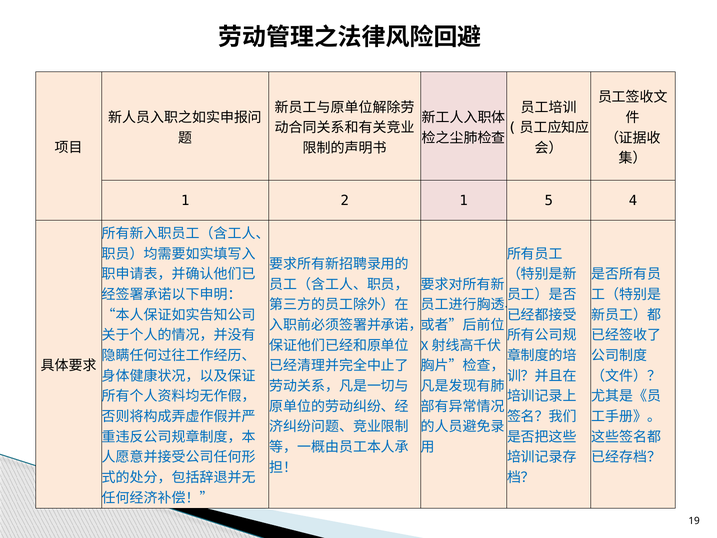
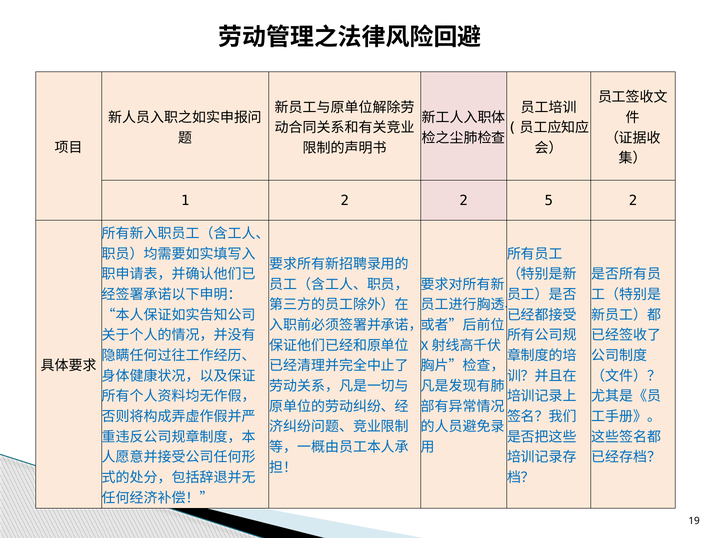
2 1: 1 -> 2
5 4: 4 -> 2
